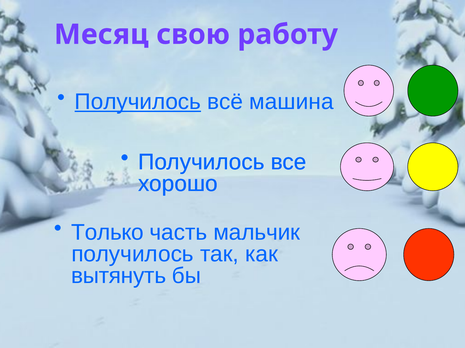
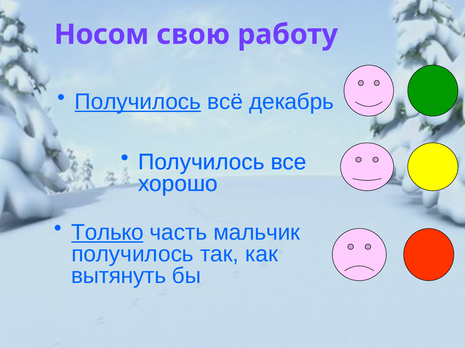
Месяц: Месяц -> Носом
машина: машина -> декабрь
Только underline: none -> present
